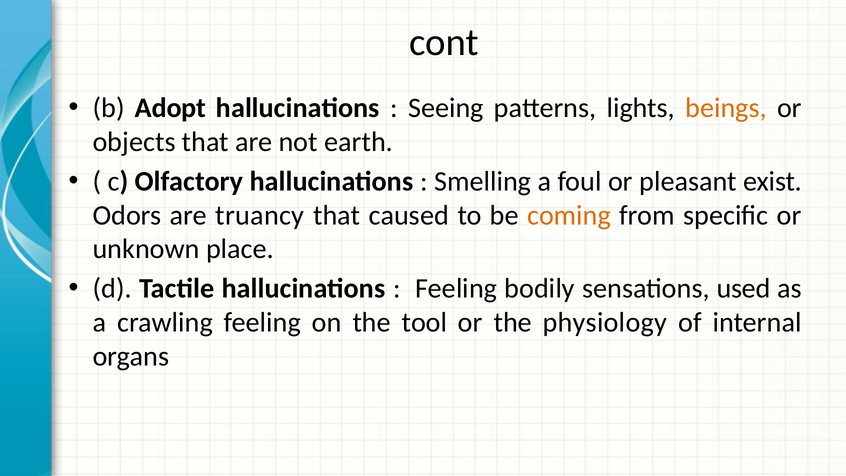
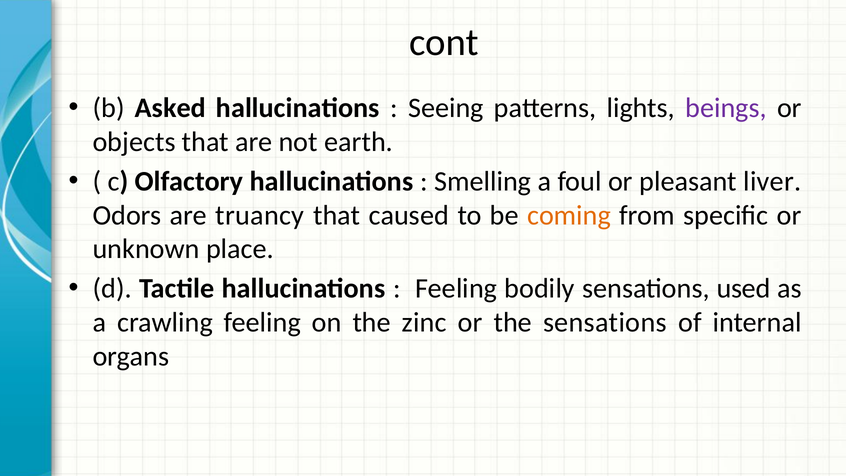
Adopt: Adopt -> Asked
beings colour: orange -> purple
exist: exist -> liver
tool: tool -> zinc
the physiology: physiology -> sensations
